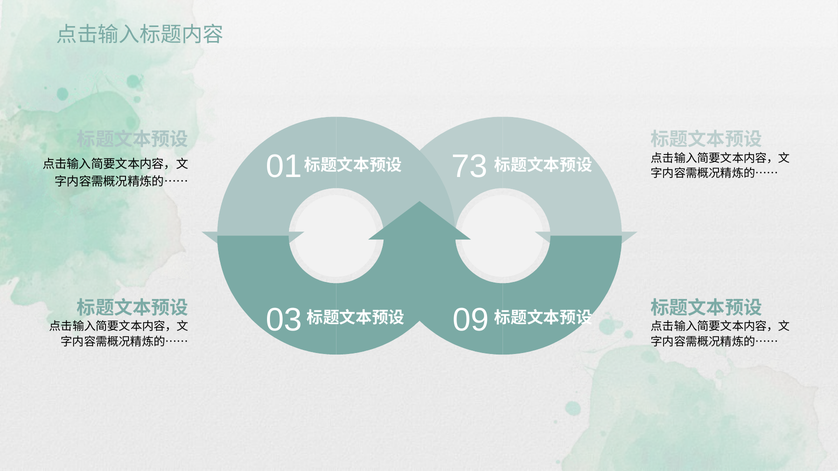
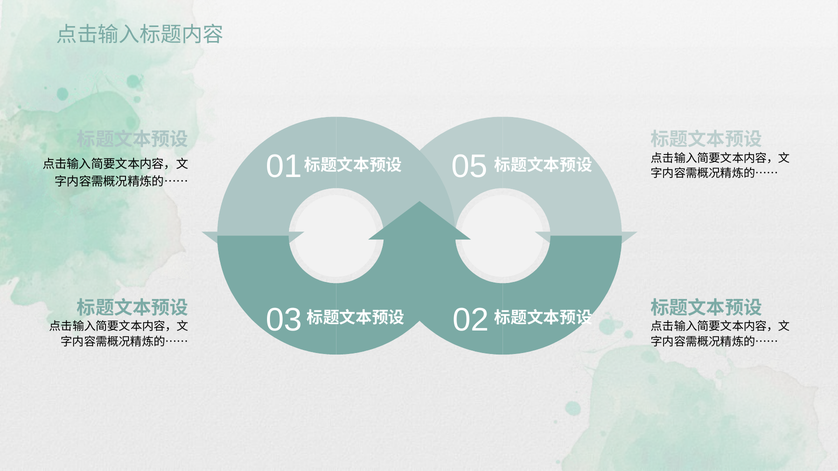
73: 73 -> 05
09: 09 -> 02
